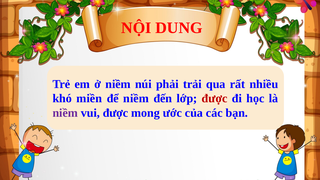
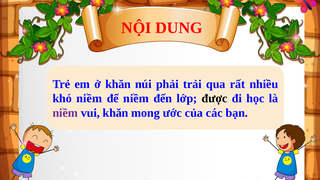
ở niềm: niềm -> khăn
khó miền: miền -> niềm
được at (215, 99) colour: red -> black
vui được: được -> khăn
